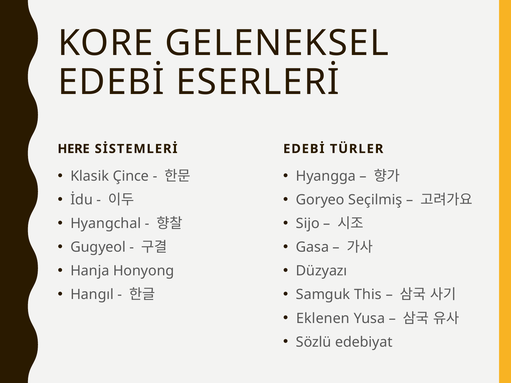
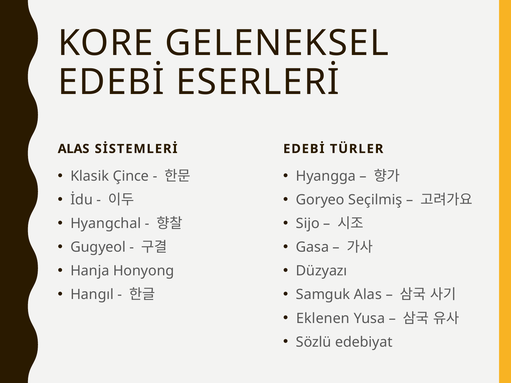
HERE at (74, 149): HERE -> ALAS
Samguk This: This -> Alas
